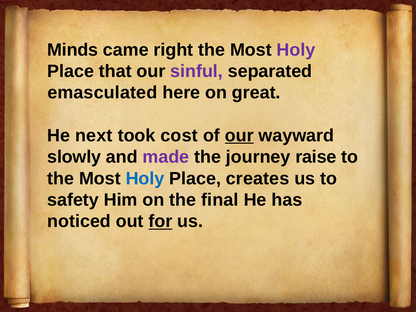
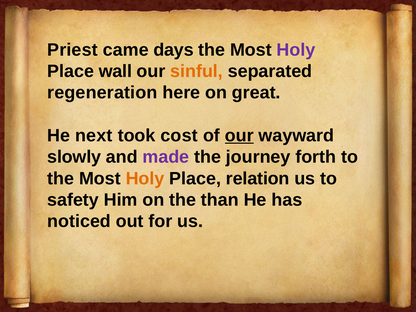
Minds: Minds -> Priest
right: right -> days
that: that -> wall
sinful colour: purple -> orange
emasculated: emasculated -> regeneration
raise: raise -> forth
Holy at (145, 178) colour: blue -> orange
creates: creates -> relation
final: final -> than
for underline: present -> none
